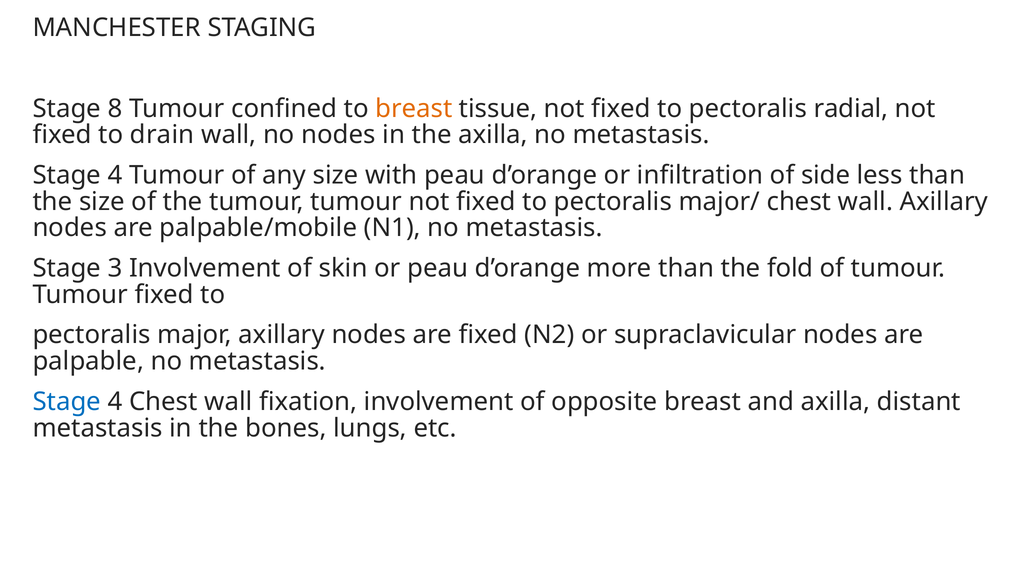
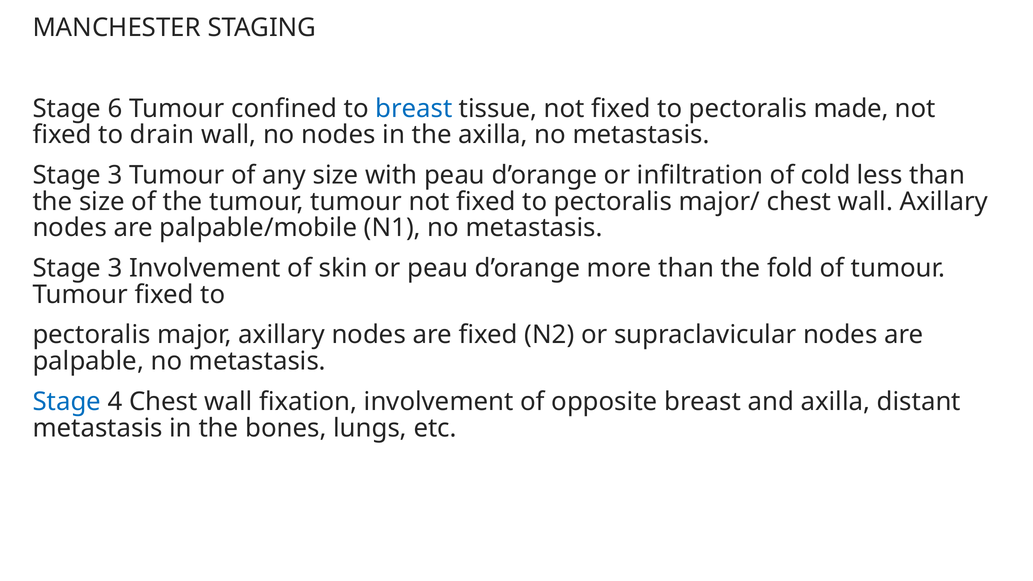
8: 8 -> 6
breast at (414, 109) colour: orange -> blue
radial: radial -> made
4 at (115, 175): 4 -> 3
side: side -> cold
